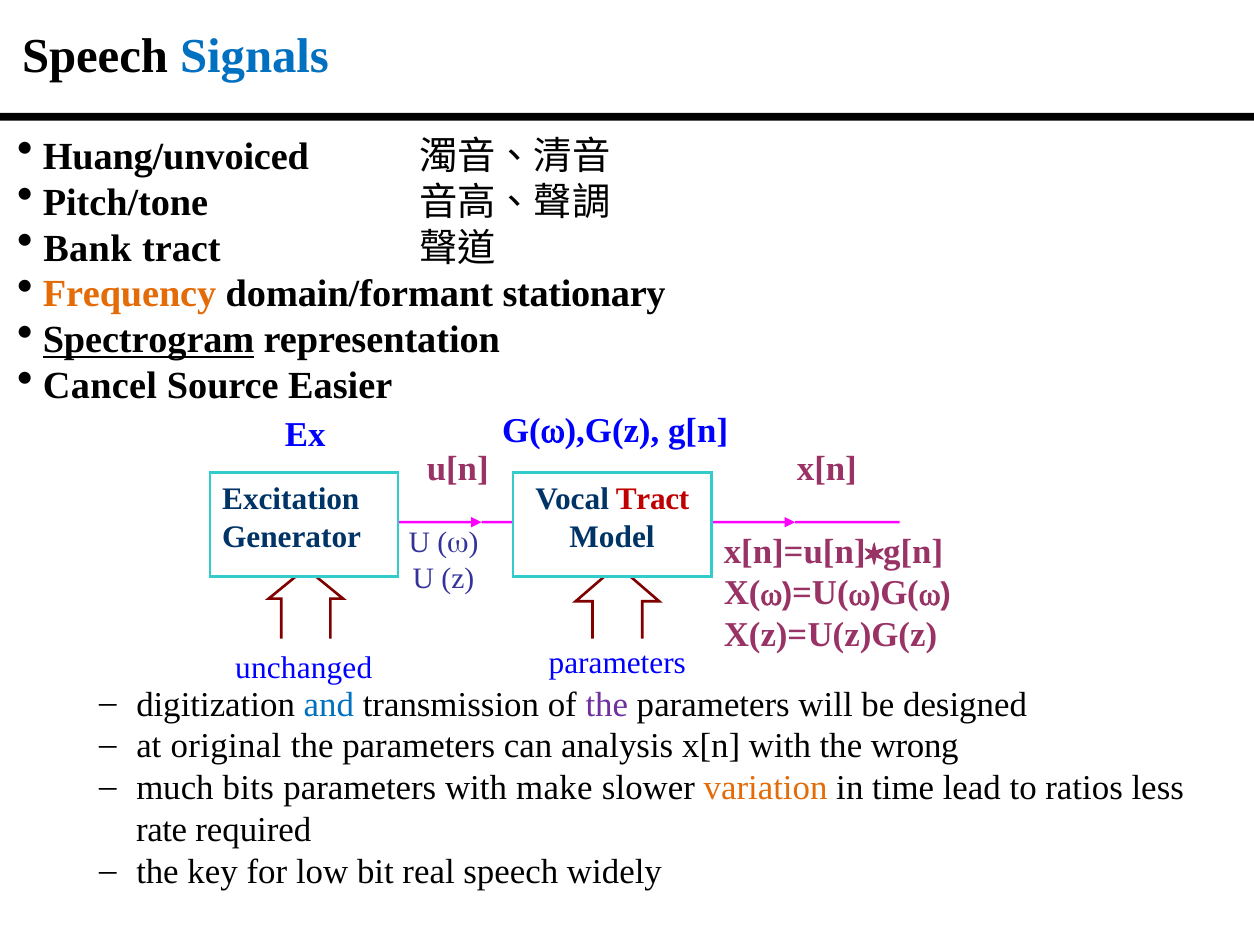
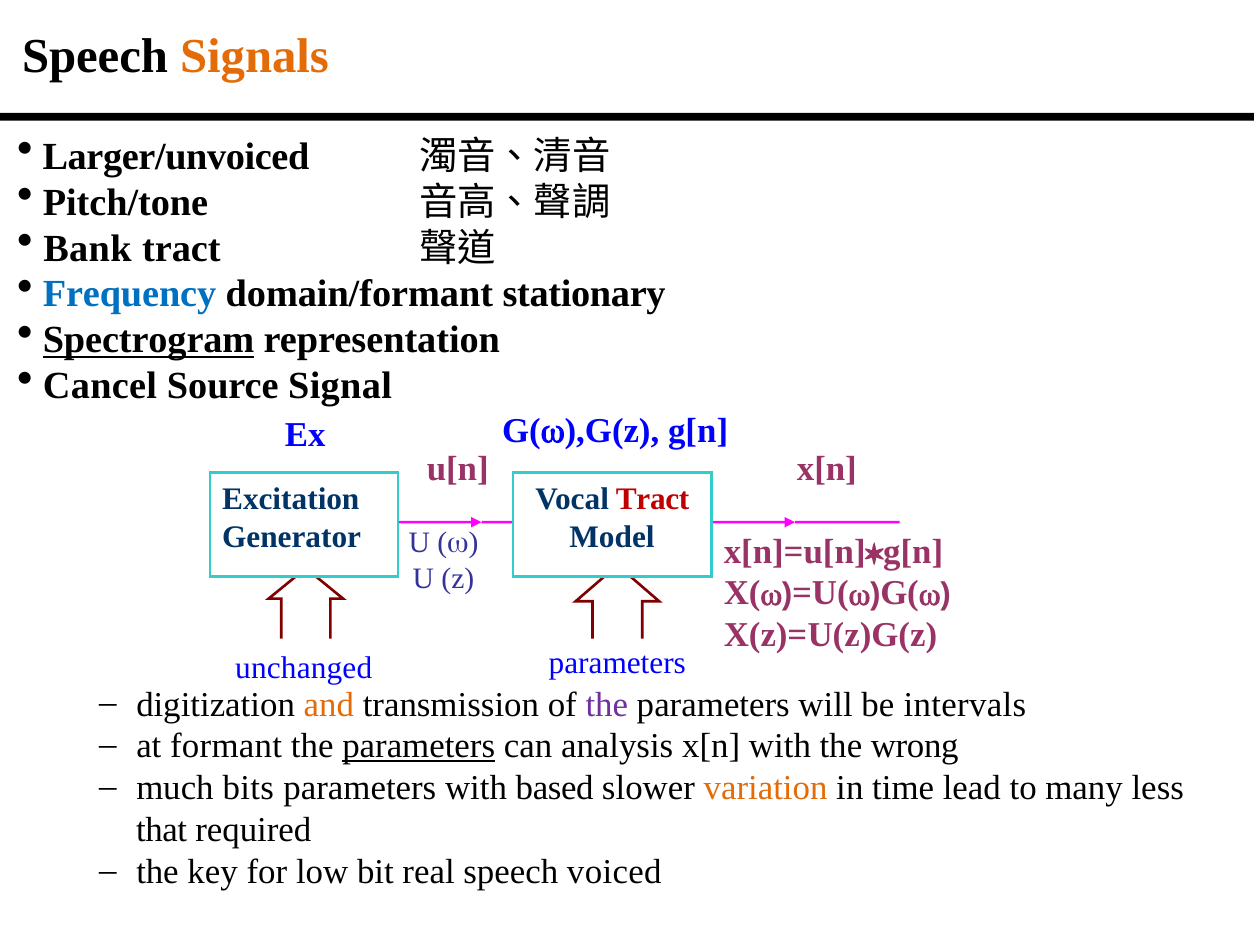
Signals colour: blue -> orange
Huang/unvoiced: Huang/unvoiced -> Larger/unvoiced
Frequency colour: orange -> blue
Easier: Easier -> Signal
and colour: blue -> orange
designed: designed -> intervals
original: original -> formant
parameters at (419, 746) underline: none -> present
make: make -> based
ratios: ratios -> many
rate: rate -> that
widely: widely -> voiced
